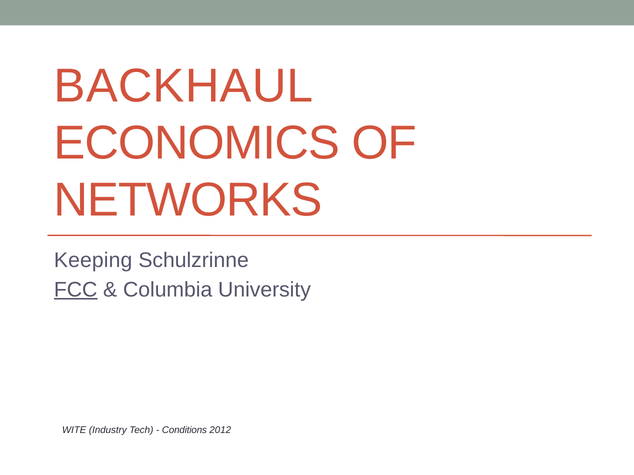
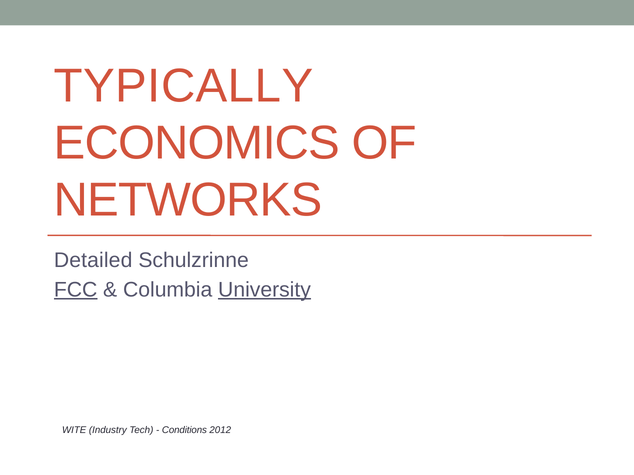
BACKHAUL: BACKHAUL -> TYPICALLY
Keeping: Keeping -> Detailed
University underline: none -> present
